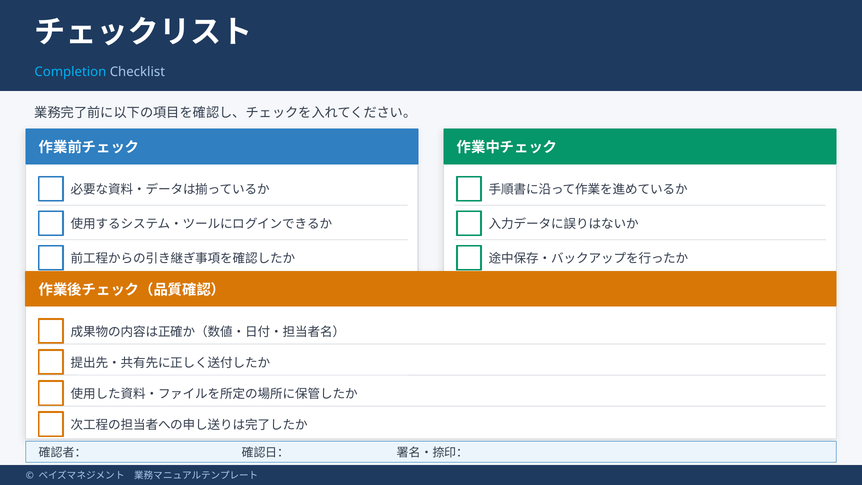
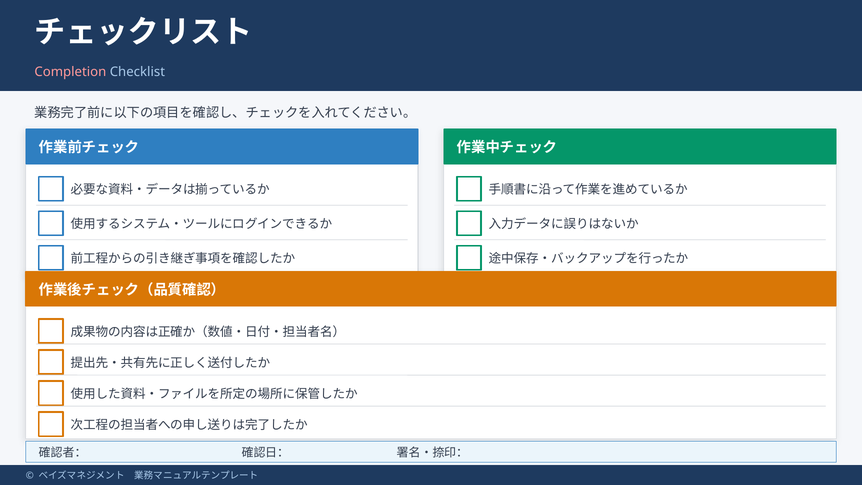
Completion colour: light blue -> pink
